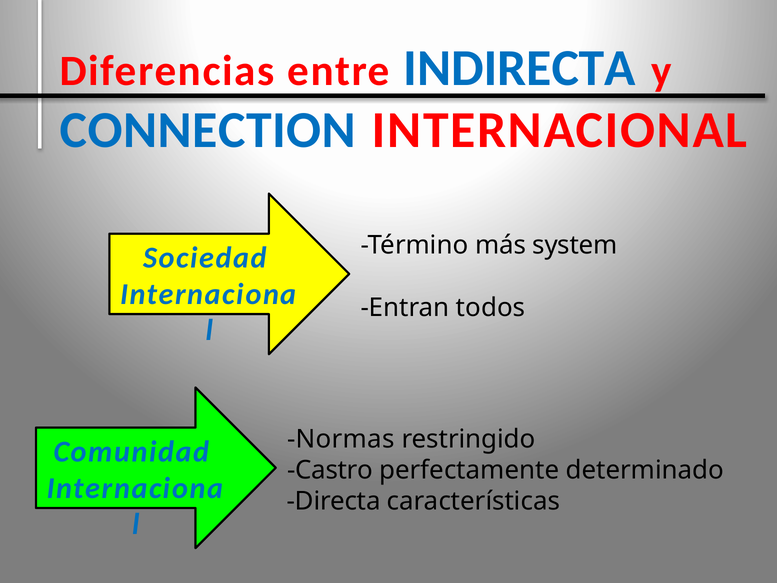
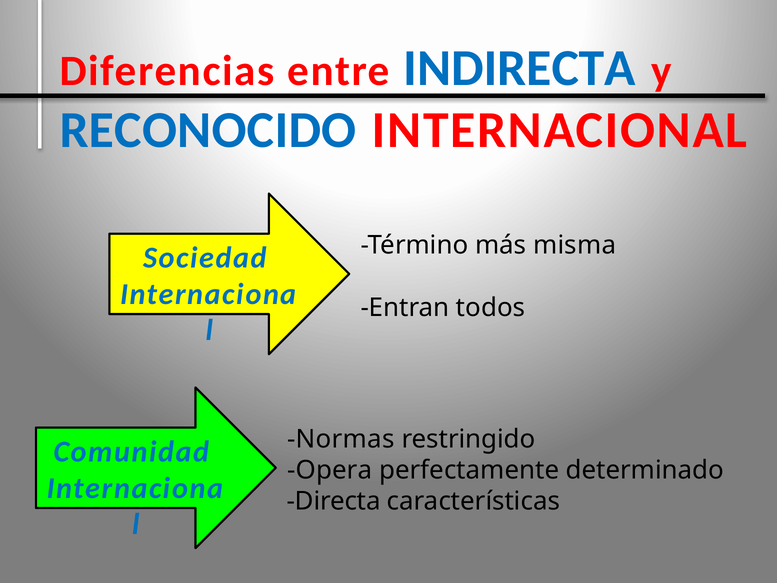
CONNECTION: CONNECTION -> RECONOCIDO
system: system -> misma
Castro: Castro -> Opera
